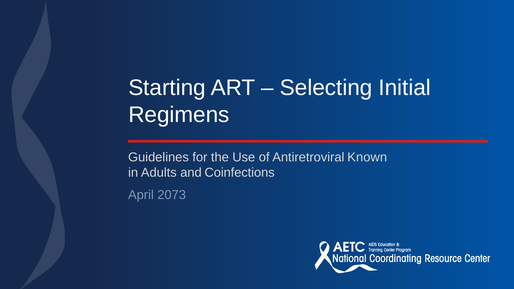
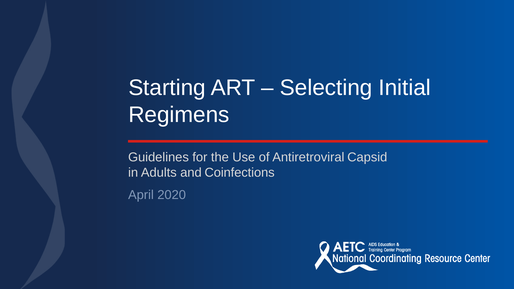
Known: Known -> Capsid
2073: 2073 -> 2020
